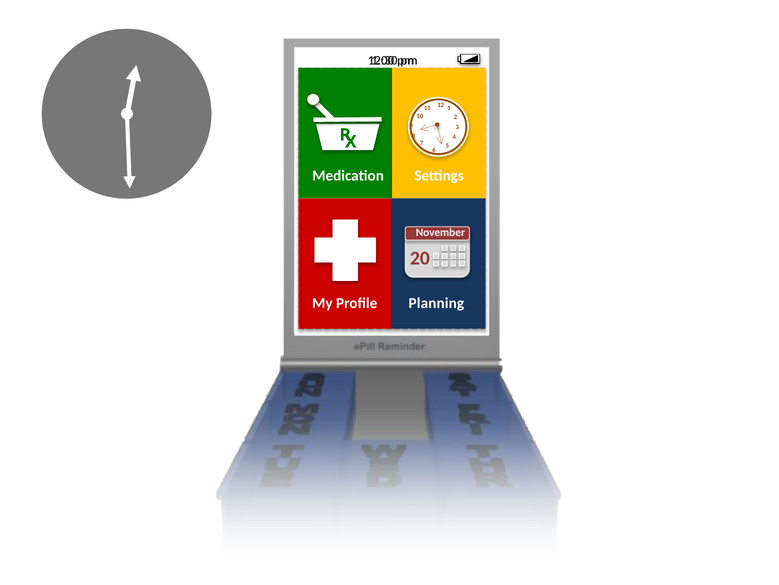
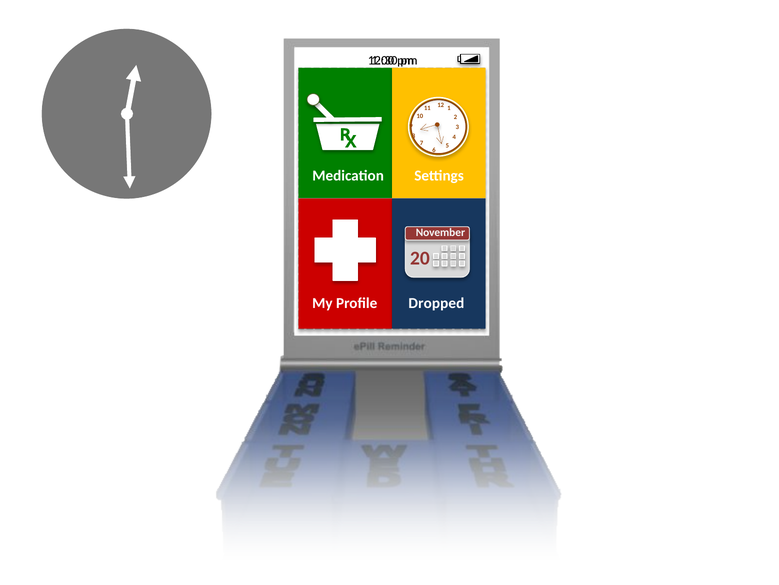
Planning: Planning -> Dropped
